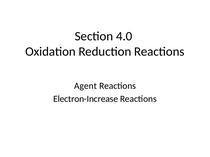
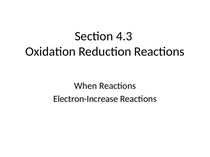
4.0: 4.0 -> 4.3
Agent: Agent -> When
